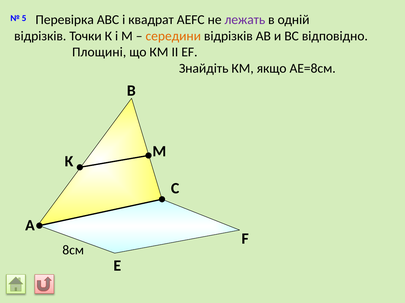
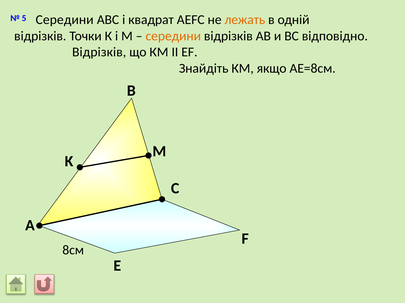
Перевірка at (65, 20): Перевірка -> Середини
лежать colour: purple -> orange
Площині at (99, 52): Площині -> Відрізків
